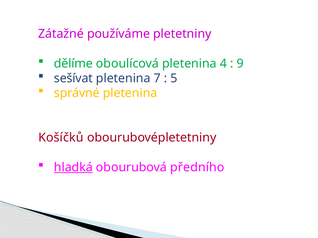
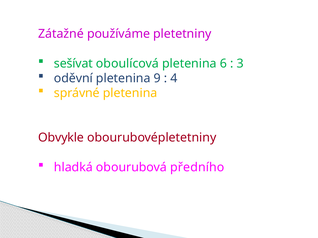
dělíme: dělíme -> sešívat
4: 4 -> 6
9: 9 -> 3
sešívat: sešívat -> oděvní
7: 7 -> 9
5: 5 -> 4
Košíčků: Košíčků -> Obvykle
hladká underline: present -> none
